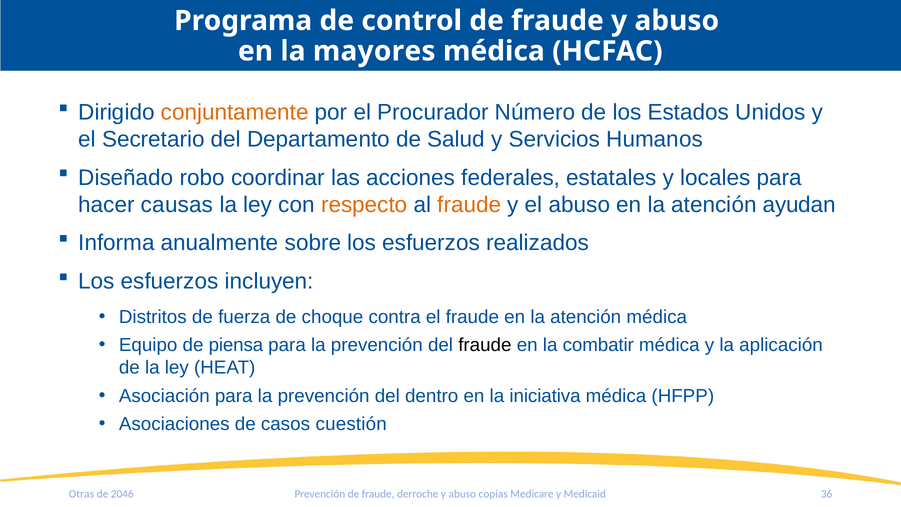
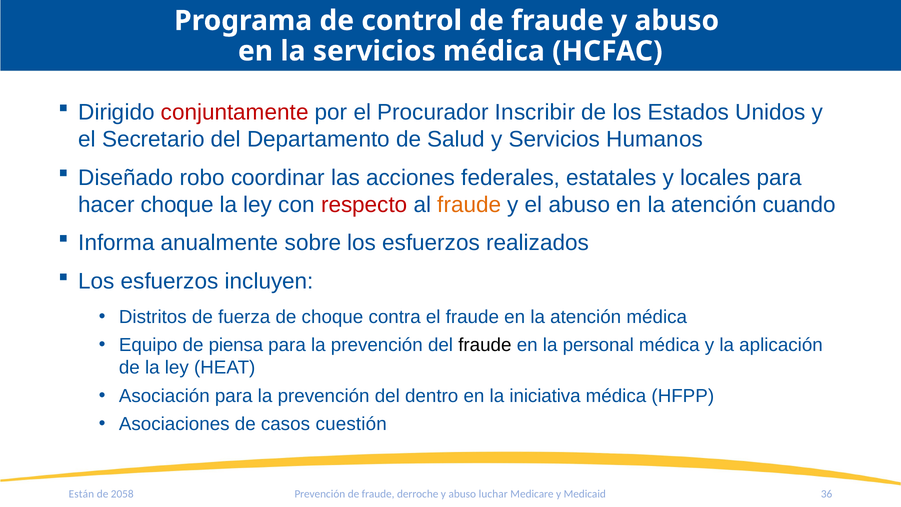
la mayores: mayores -> servicios
conjuntamente colour: orange -> red
Número: Número -> Inscribir
hacer causas: causas -> choque
respecto colour: orange -> red
ayudan: ayudan -> cuando
combatir: combatir -> personal
Otras: Otras -> Están
2046: 2046 -> 2058
copias: copias -> luchar
